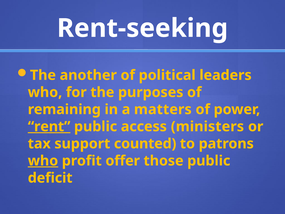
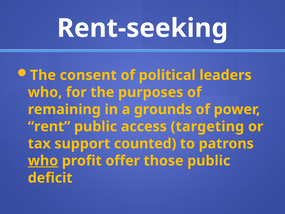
another: another -> consent
matters: matters -> grounds
rent underline: present -> none
ministers: ministers -> targeting
